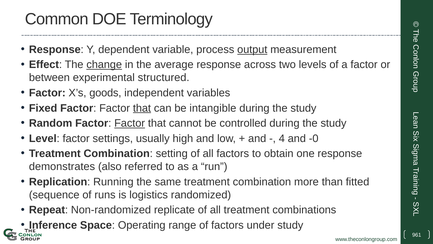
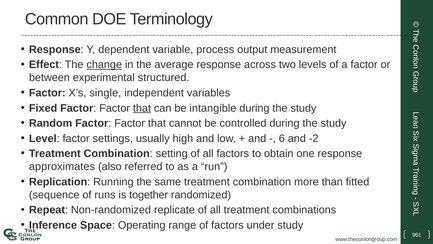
output underline: present -> none
goods: goods -> single
Factor at (130, 123) underline: present -> none
4: 4 -> 6
-0: -0 -> -2
demonstrates: demonstrates -> approximates
logistics: logistics -> together
